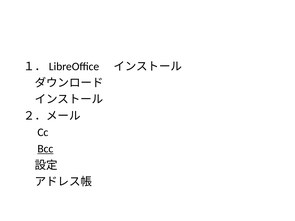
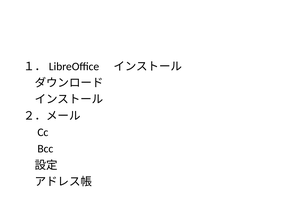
Bcc underline: present -> none
